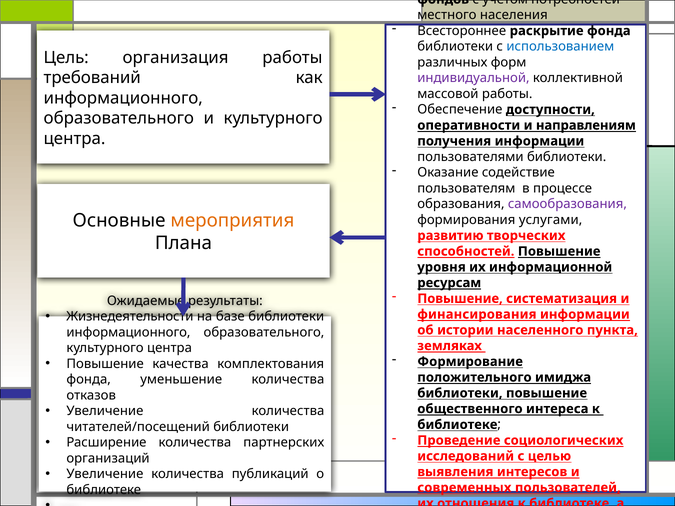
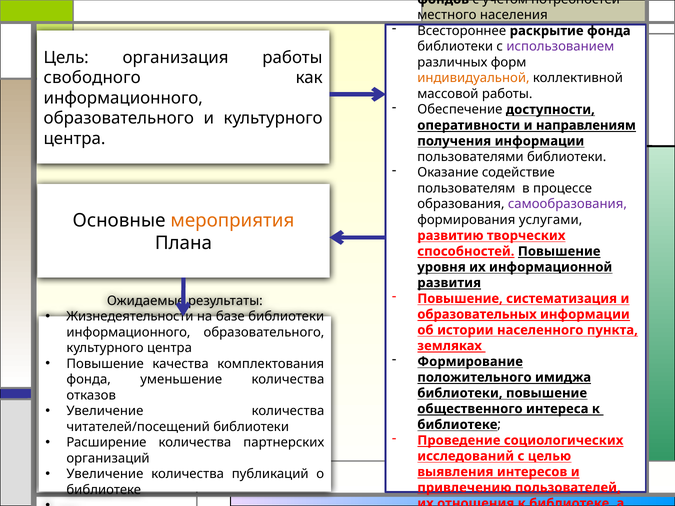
использованием colour: blue -> purple
требований: требований -> свободного
индивидуальной colour: purple -> orange
ресурсам: ресурсам -> развития
финансирования: финансирования -> образовательных
современных: современных -> привлечению
